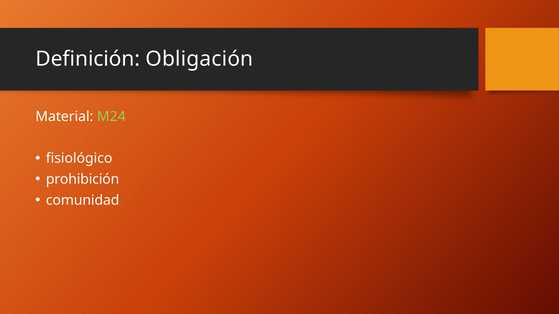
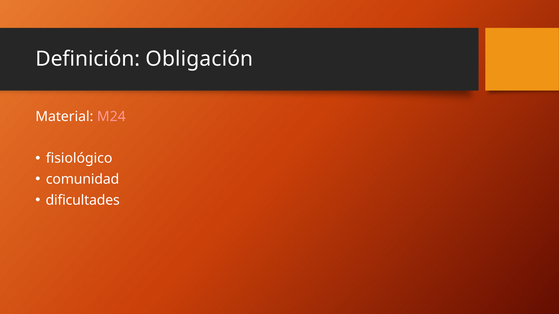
M24 colour: light green -> pink
prohibición: prohibición -> comunidad
comunidad: comunidad -> dificultades
